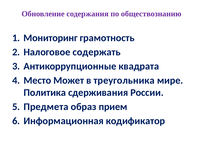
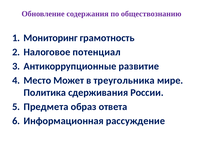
содержать: содержать -> потенциал
квадрата: квадрата -> развитие
прием: прием -> ответа
кодификатор: кодификатор -> рассуждение
